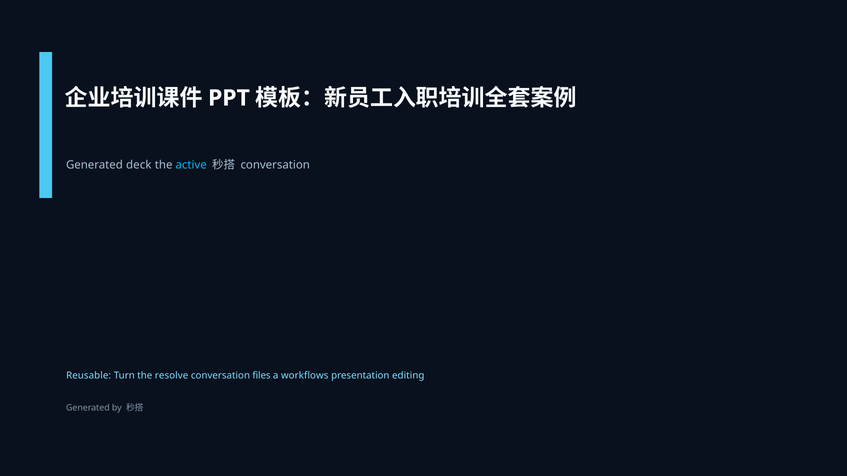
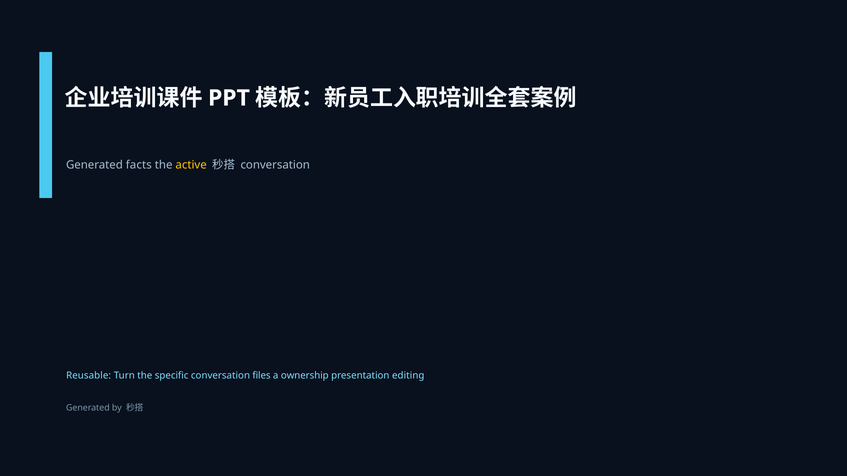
deck: deck -> facts
active colour: light blue -> yellow
resolve: resolve -> specific
workflows: workflows -> ownership
